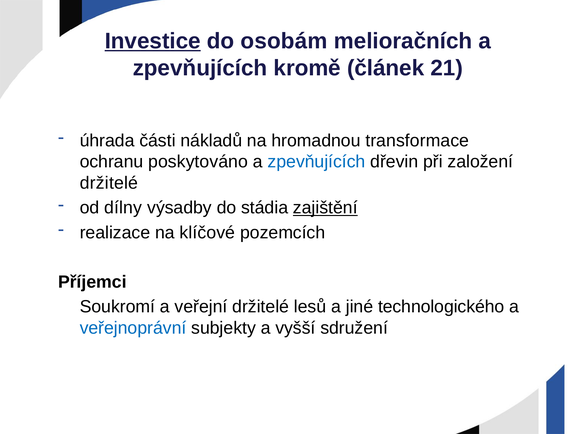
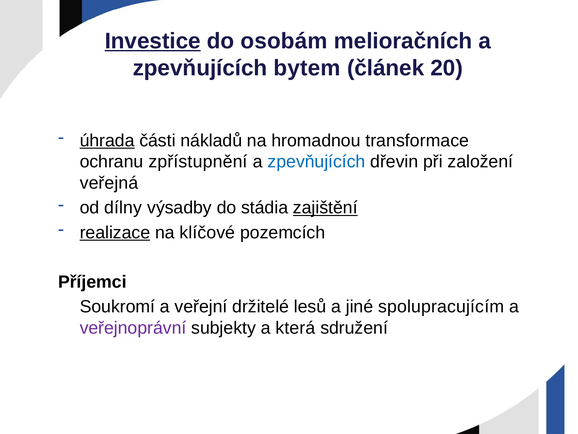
kromě: kromě -> bytem
21: 21 -> 20
úhrada underline: none -> present
poskytováno: poskytováno -> zpřístupnění
držitelé at (109, 183): držitelé -> veřejná
realizace underline: none -> present
technologického: technologického -> spolupracujícím
veřejnoprávní colour: blue -> purple
vyšší: vyšší -> která
